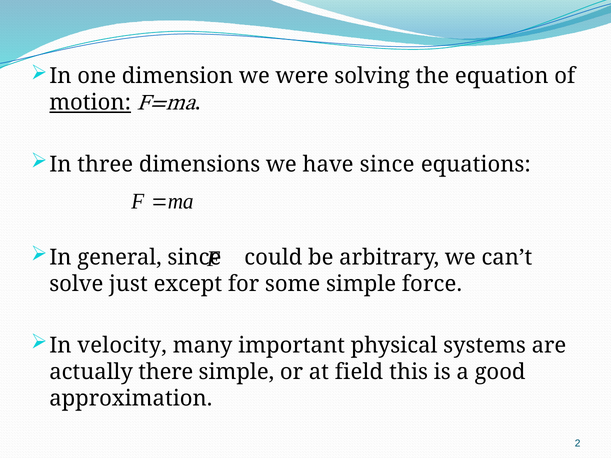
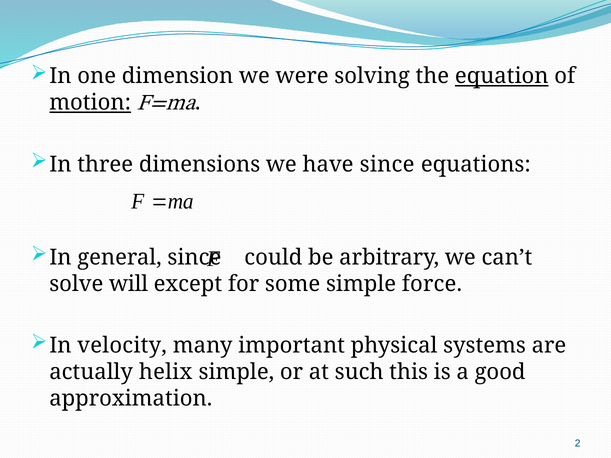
equation underline: none -> present
just: just -> will
there: there -> helix
field: field -> such
